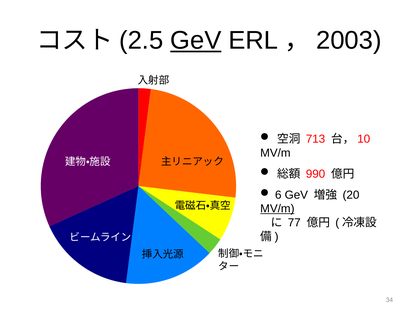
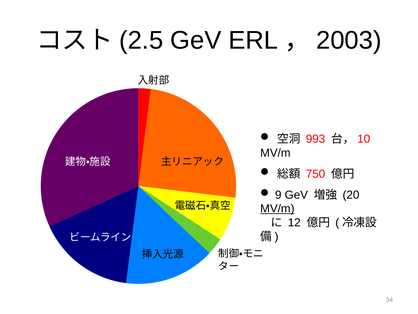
GeV at (196, 40) underline: present -> none
713: 713 -> 993
990: 990 -> 750
6: 6 -> 9
77: 77 -> 12
